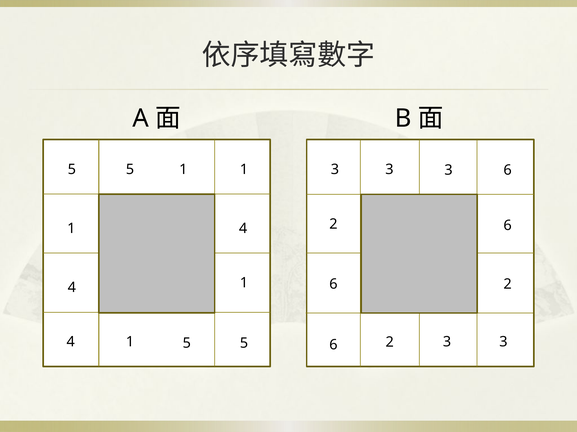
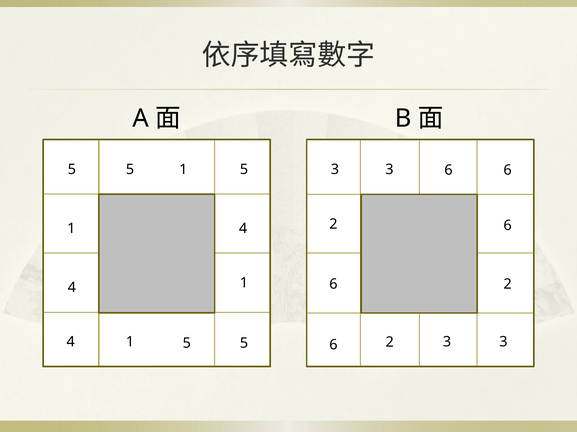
1 at (244, 170): 1 -> 5
3 at (448, 170): 3 -> 6
